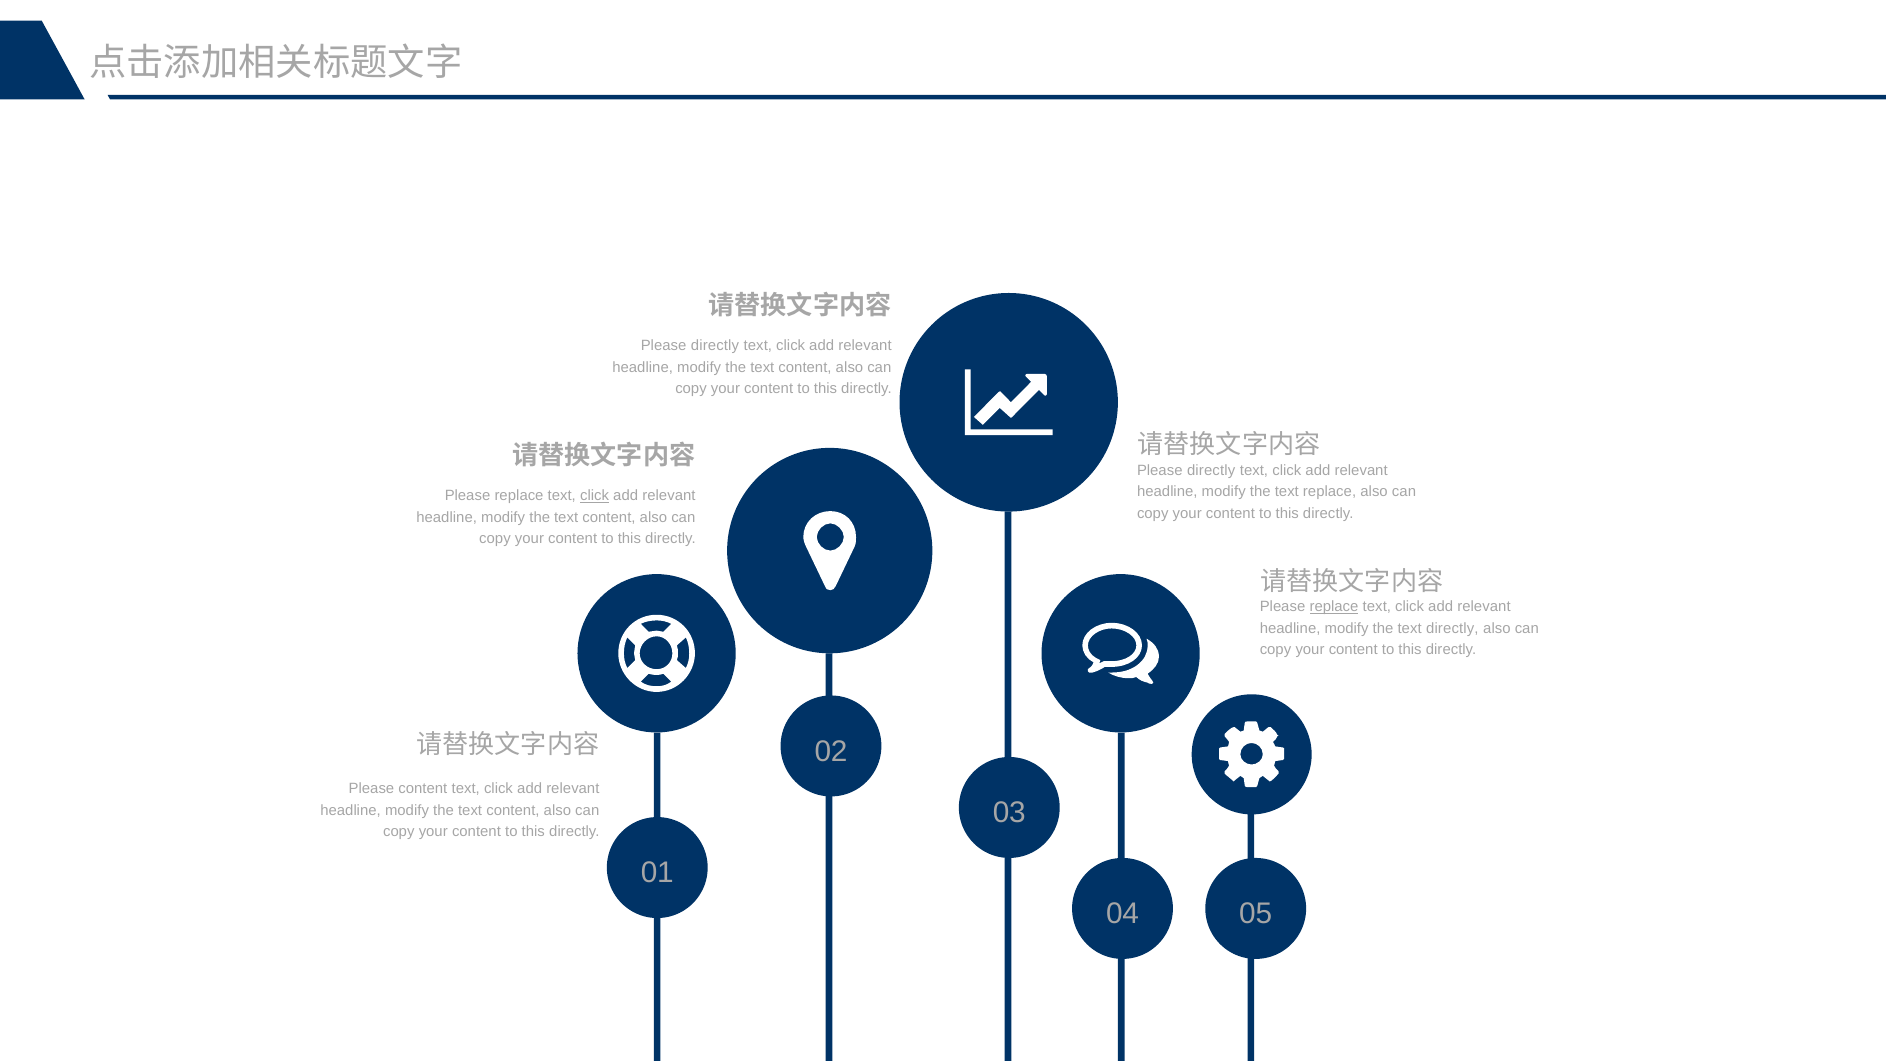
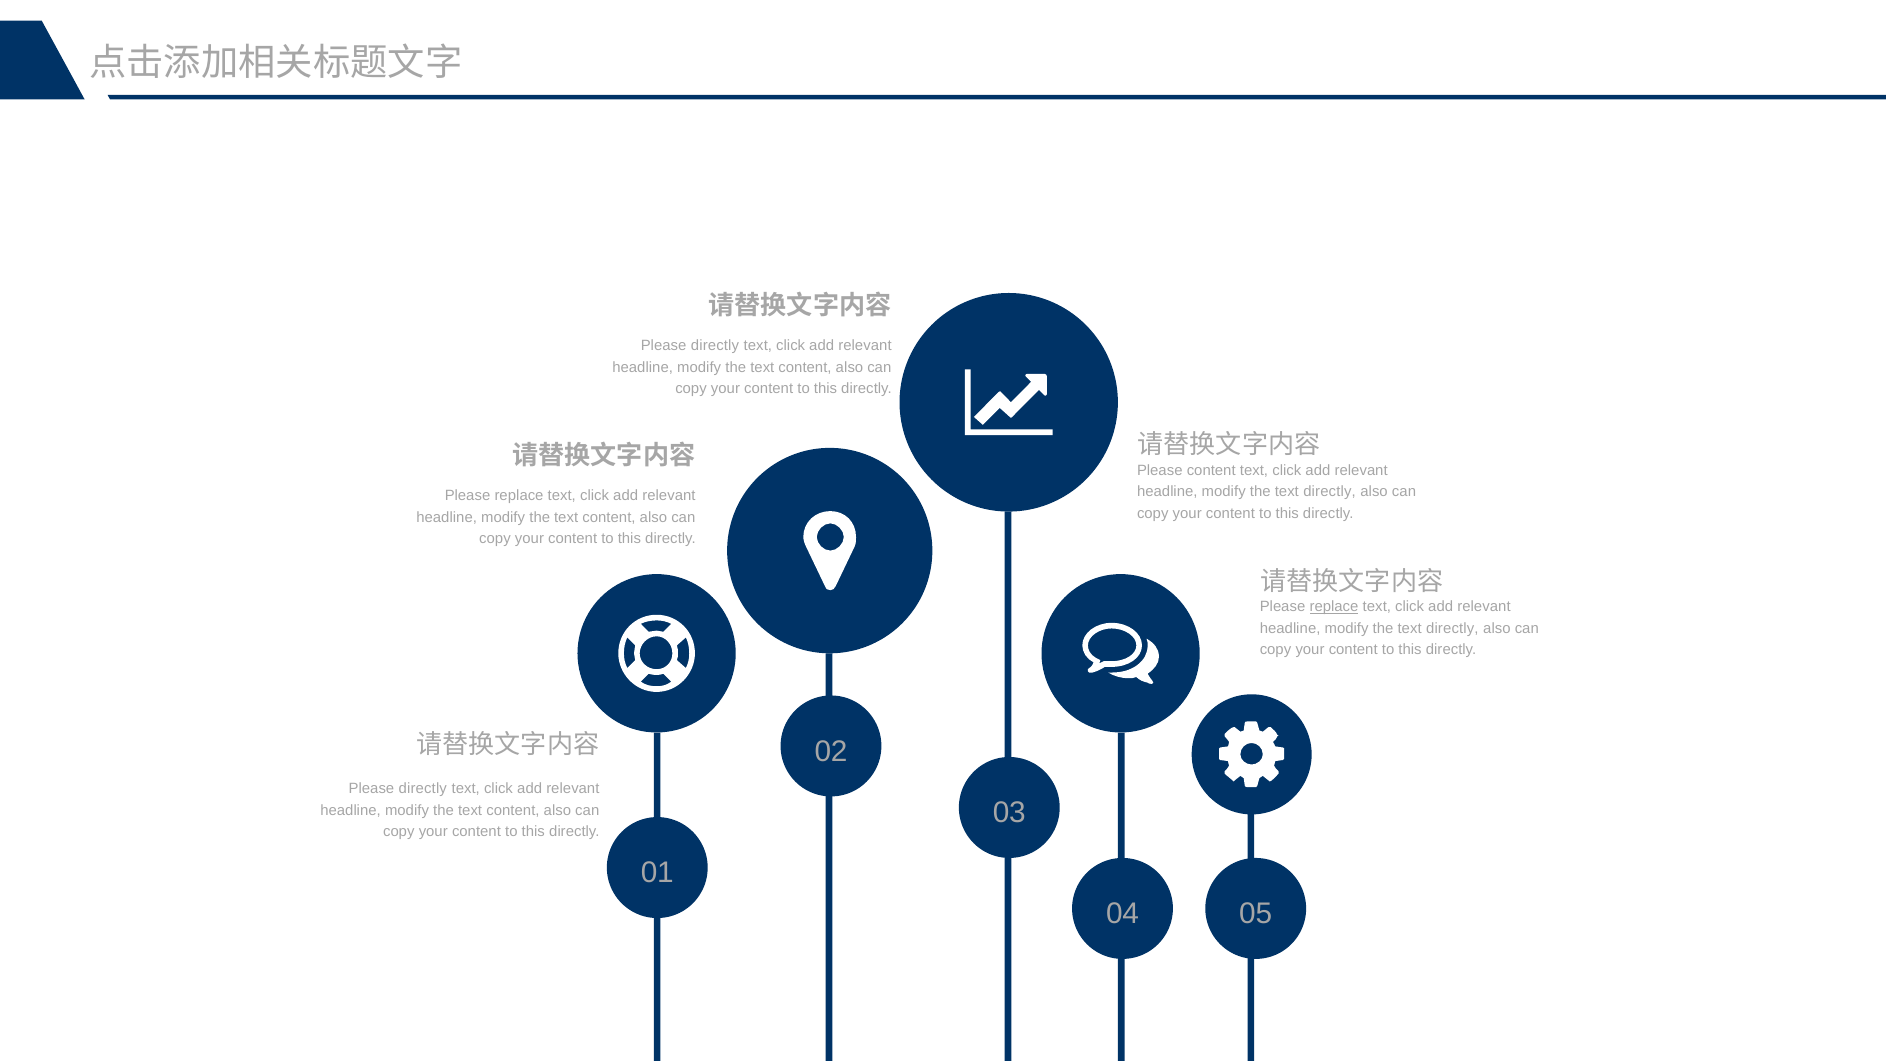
directly at (1211, 470): directly -> content
replace at (1330, 492): replace -> directly
click at (595, 496) underline: present -> none
content at (423, 789): content -> directly
